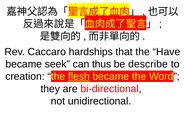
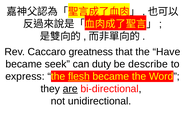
hardships: hardships -> greatness
thus: thus -> duty
creation: creation -> express
are underline: none -> present
